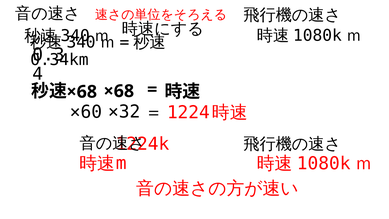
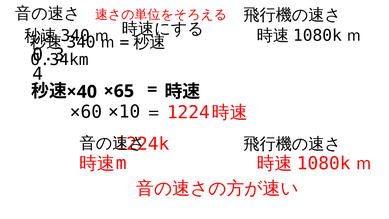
×68 at (119, 91): ×68 -> ×65
×68 at (82, 92): ×68 -> ×40
×32: ×32 -> ×10
